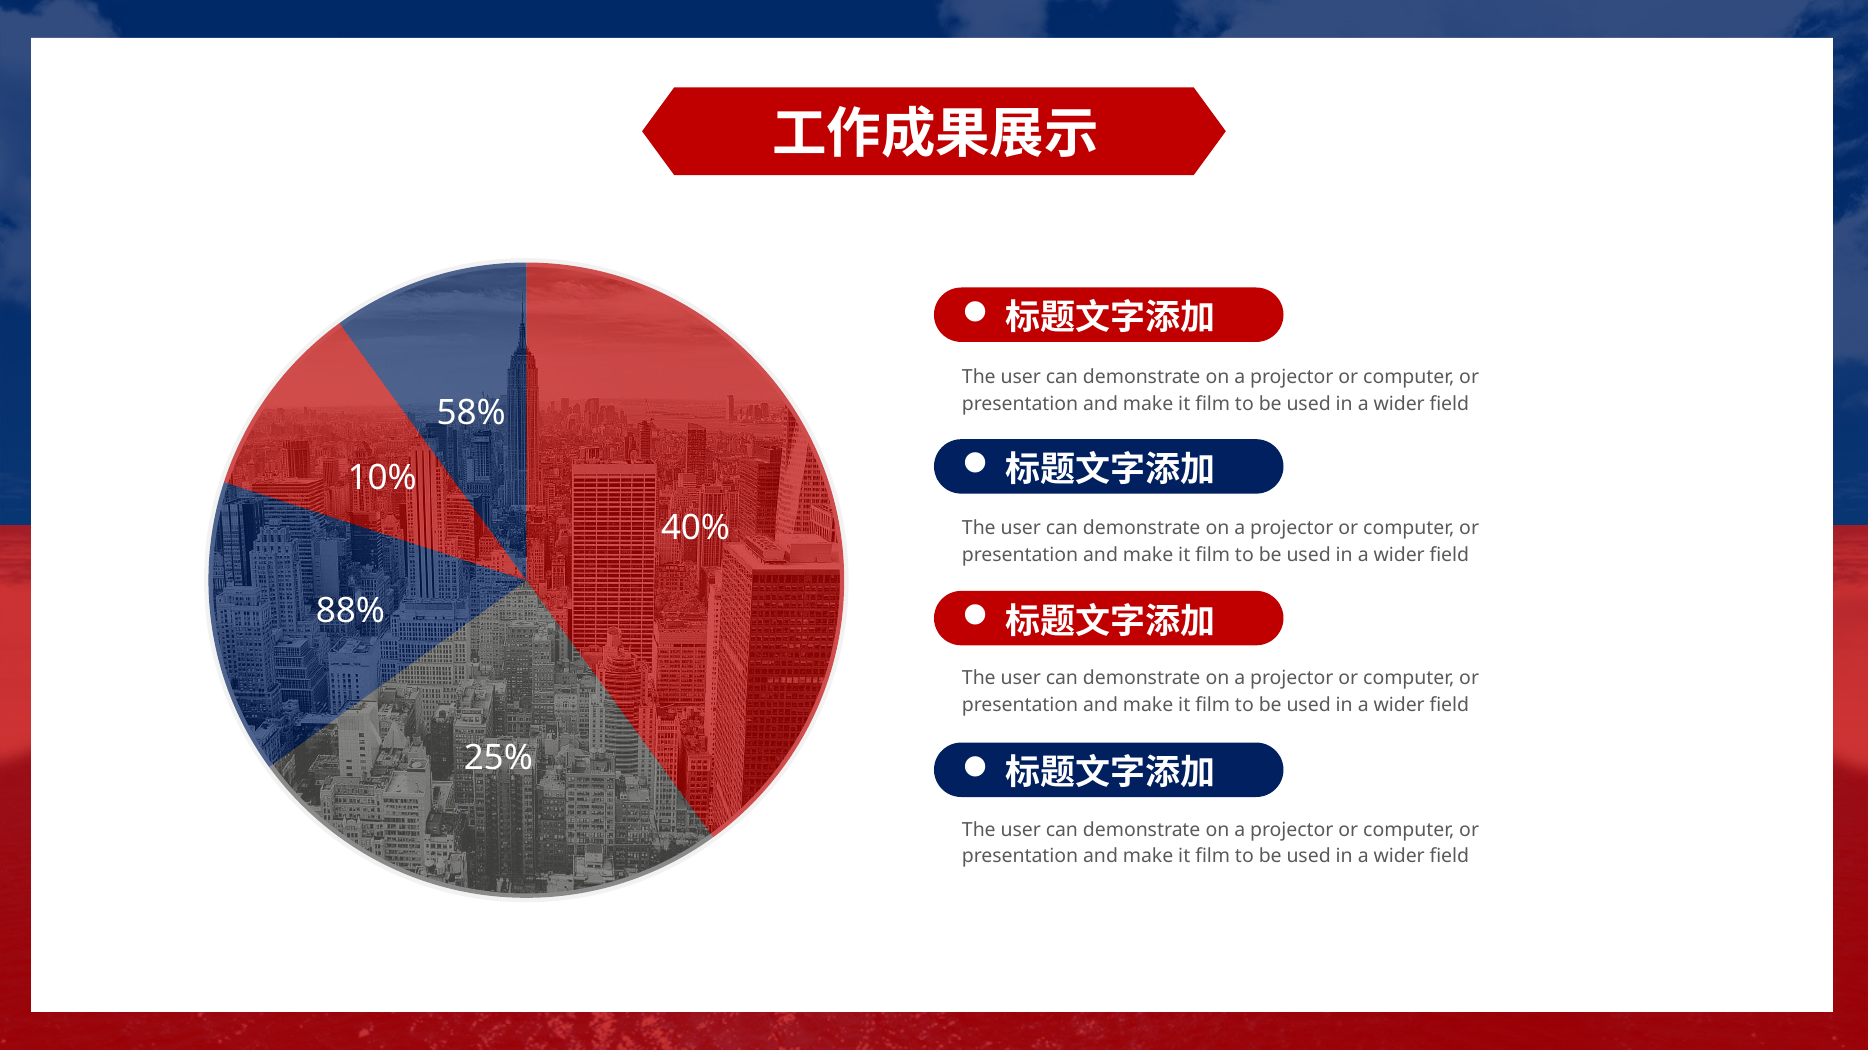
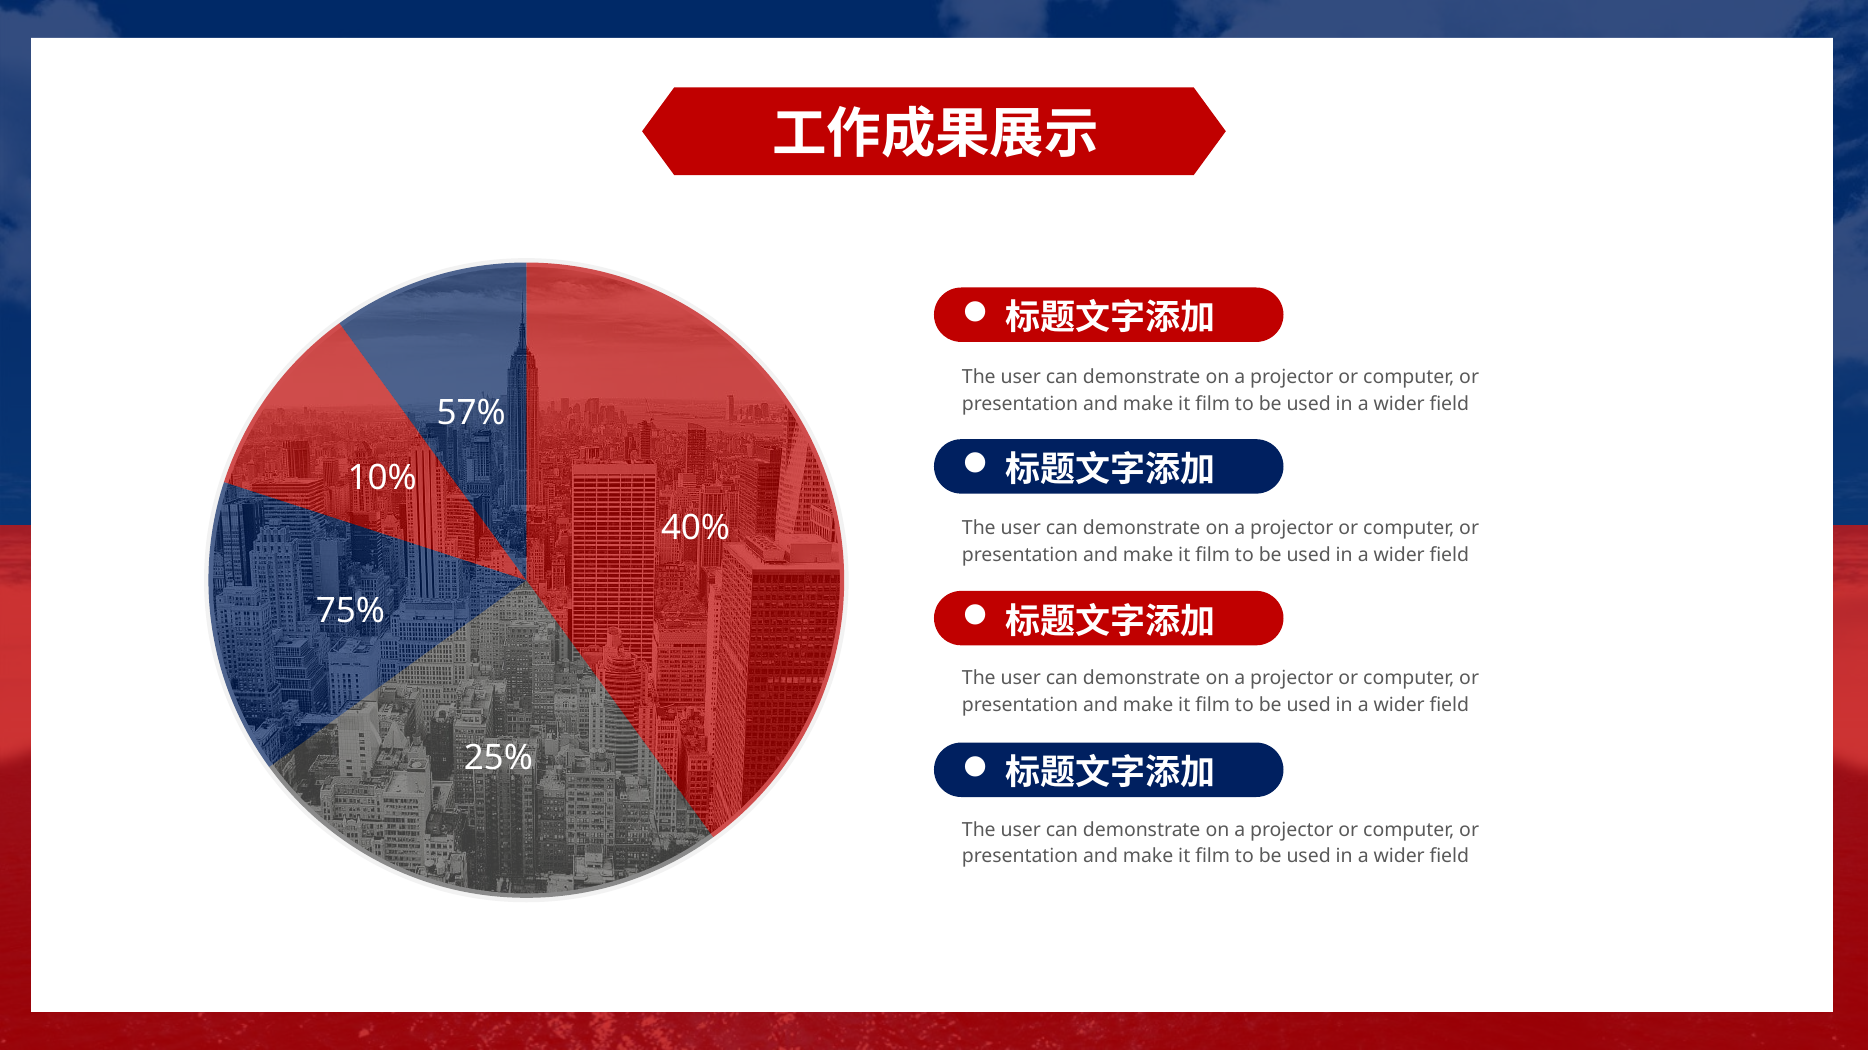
58%: 58% -> 57%
88%: 88% -> 75%
